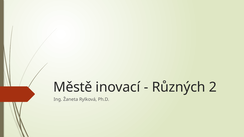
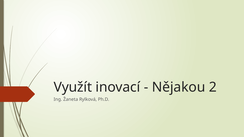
Městě: Městě -> Využít
Různých: Různých -> Nějakou
